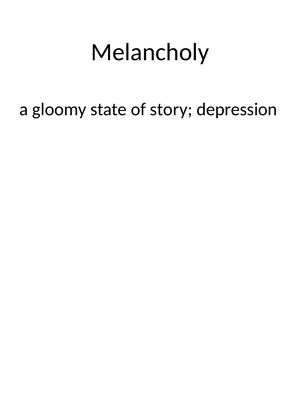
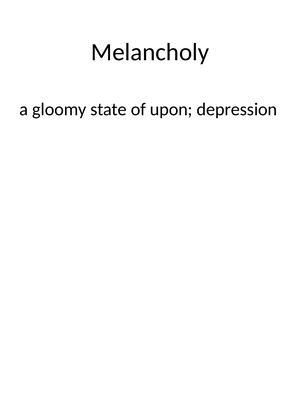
story: story -> upon
